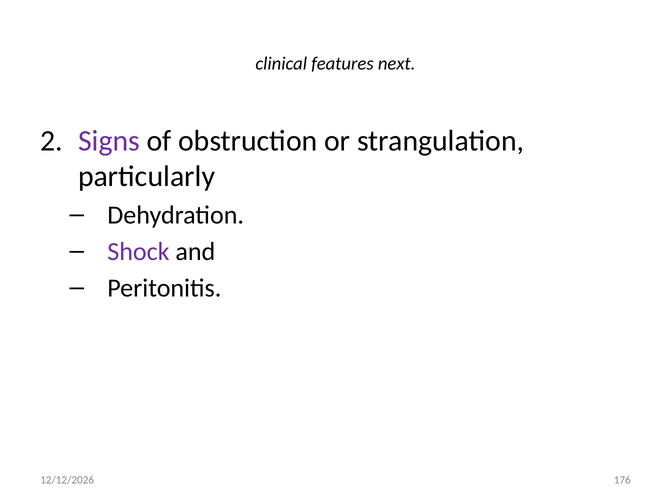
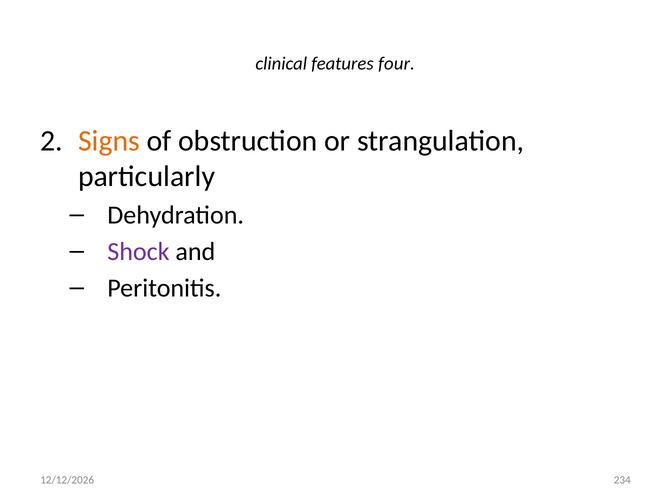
next: next -> four
Signs colour: purple -> orange
176: 176 -> 234
